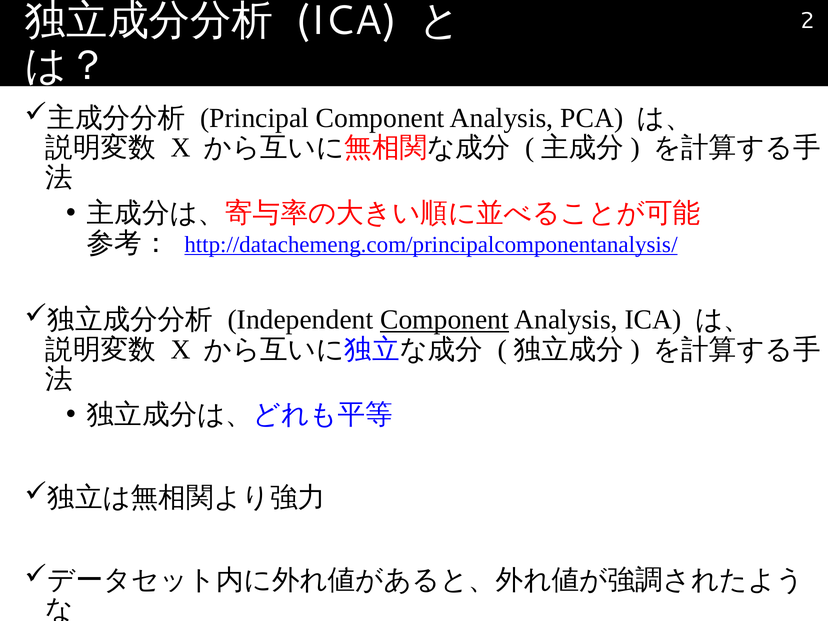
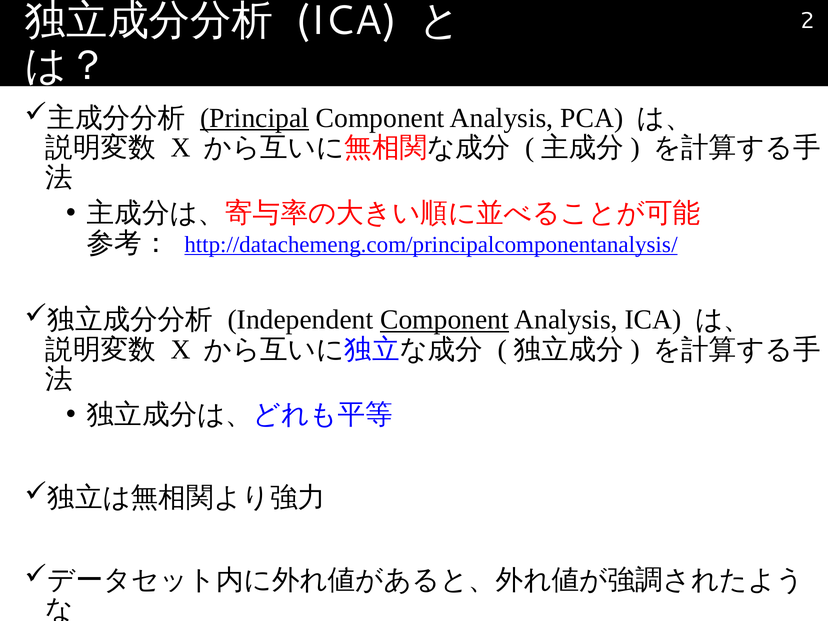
Principal underline: none -> present
